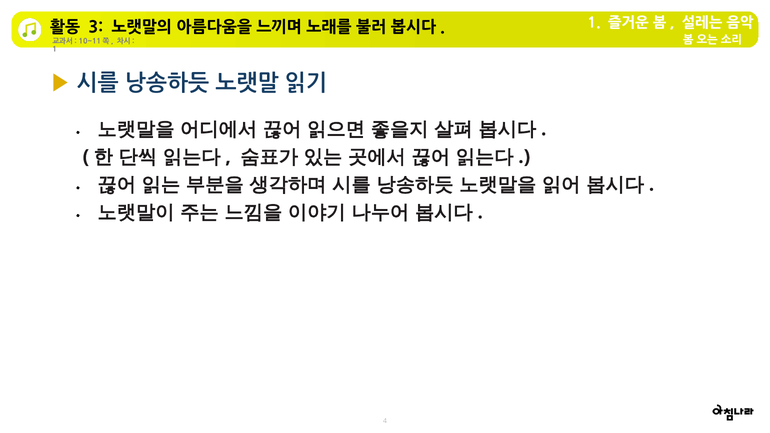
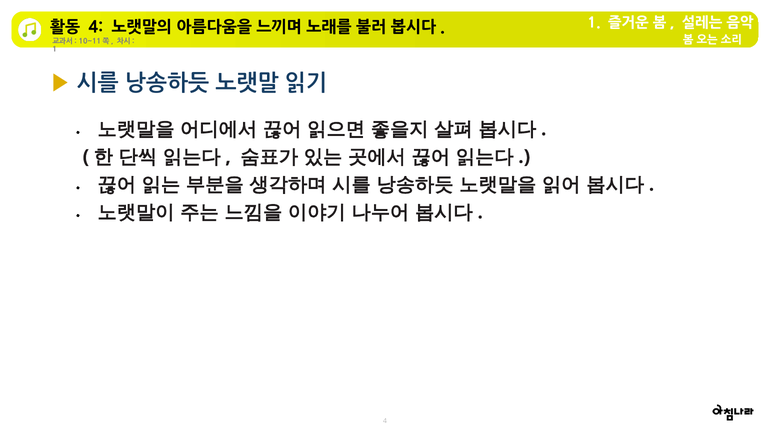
3 at (96, 27): 3 -> 4
